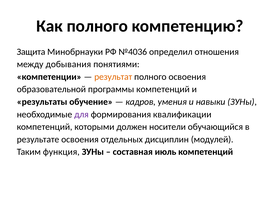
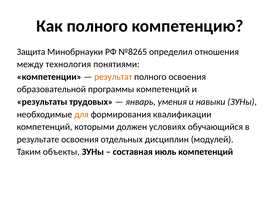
№4036: №4036 -> №8265
добывания: добывания -> технология
обучение: обучение -> трудовых
кадров: кадров -> январь
для colour: purple -> orange
носители: носители -> условиях
функция: функция -> объекты
